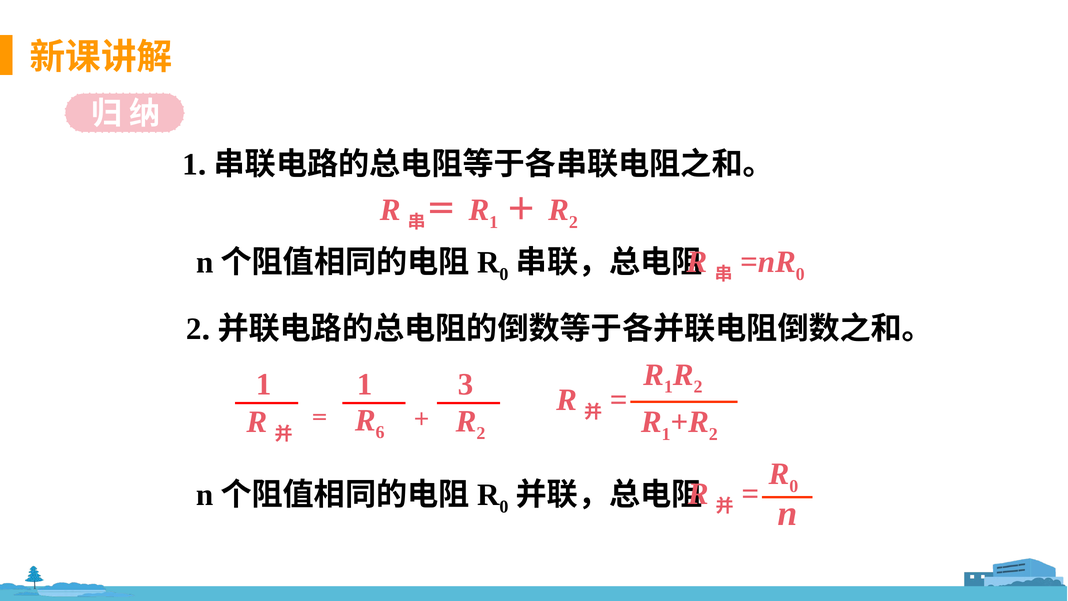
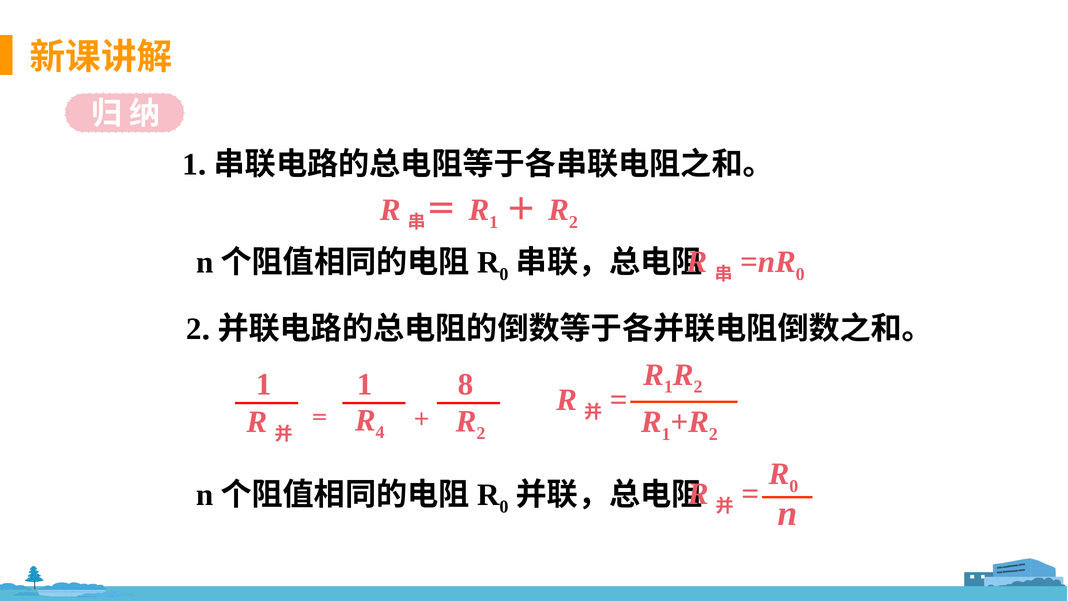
3: 3 -> 8
6: 6 -> 4
